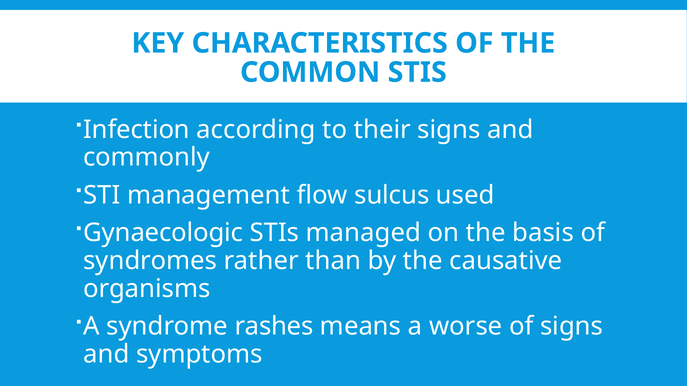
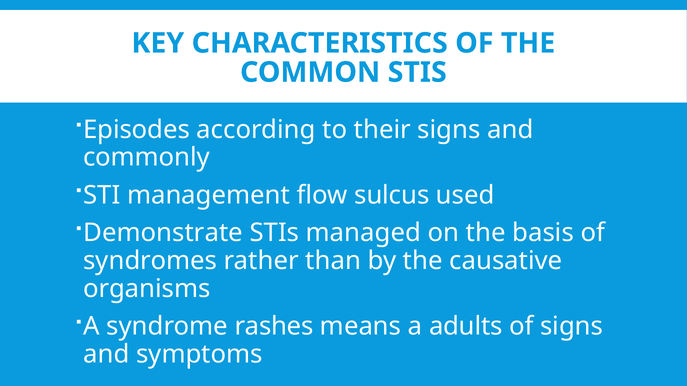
Infection: Infection -> Episodes
Gynaecologic: Gynaecologic -> Demonstrate
worse: worse -> adults
